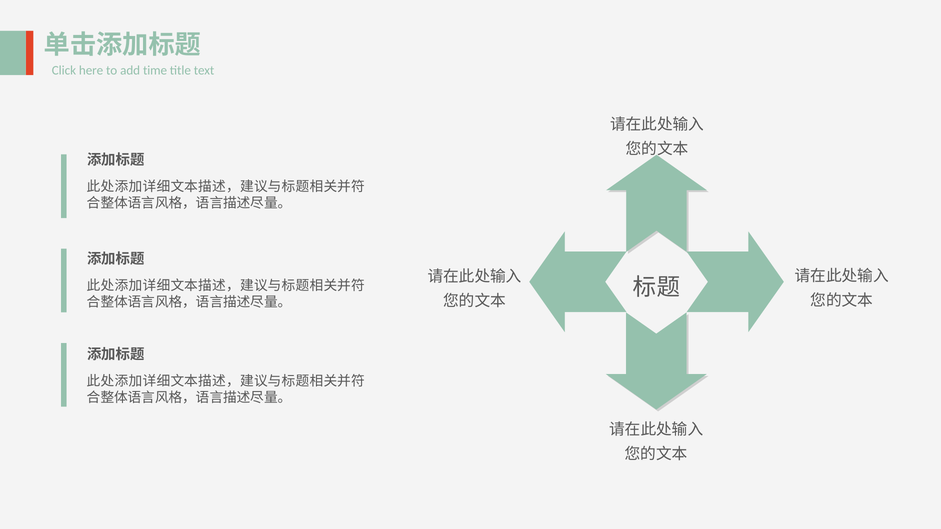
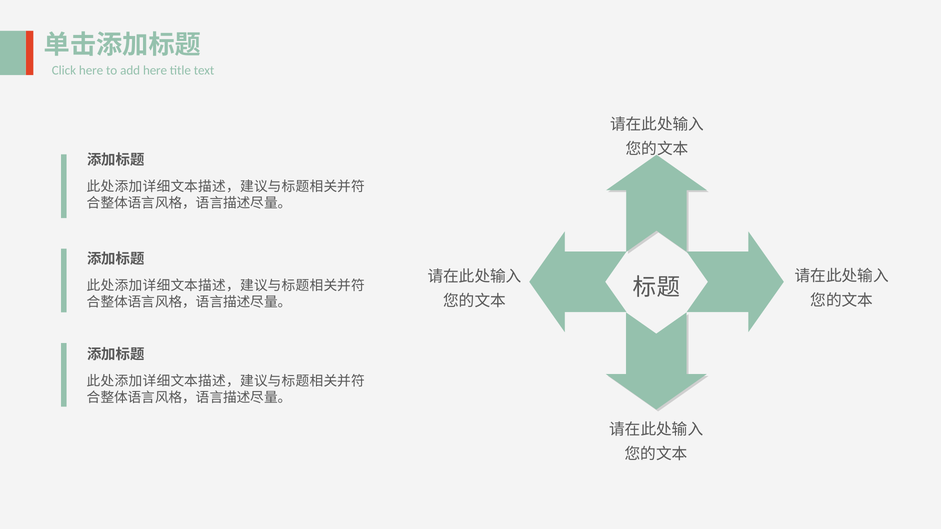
add time: time -> here
